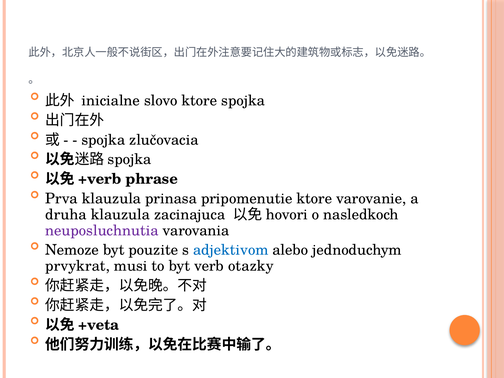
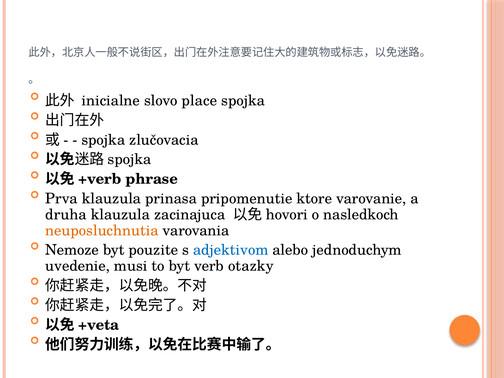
slovo ktore: ktore -> place
neuposluchnutia colour: purple -> orange
prvykrat: prvykrat -> uvedenie
